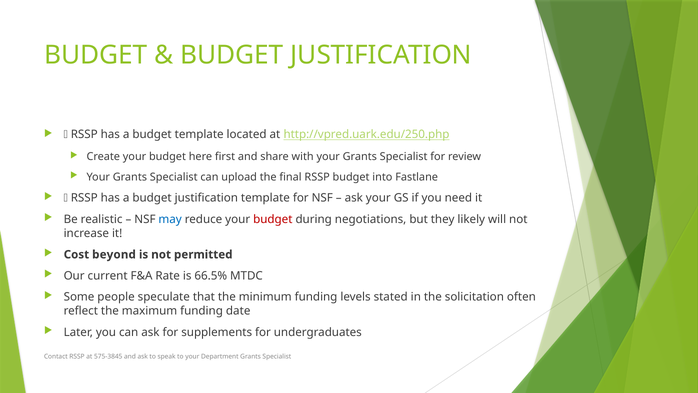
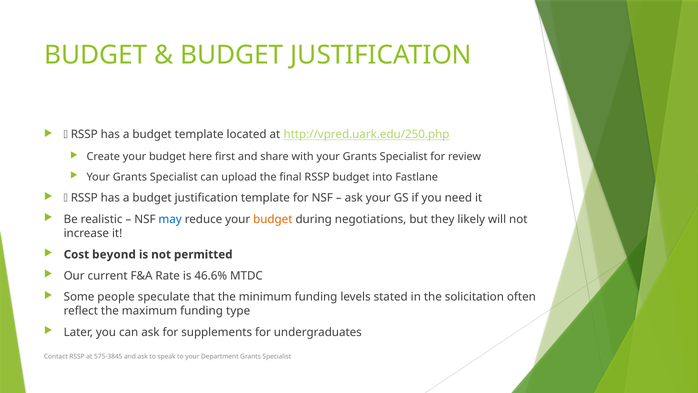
budget at (273, 219) colour: red -> orange
66.5%: 66.5% -> 46.6%
date: date -> type
